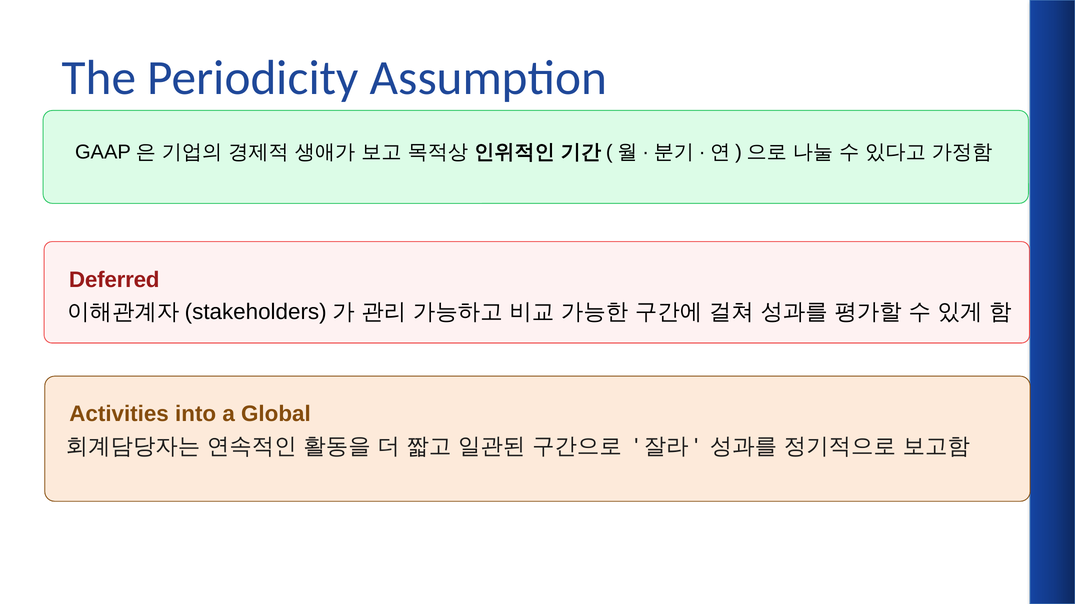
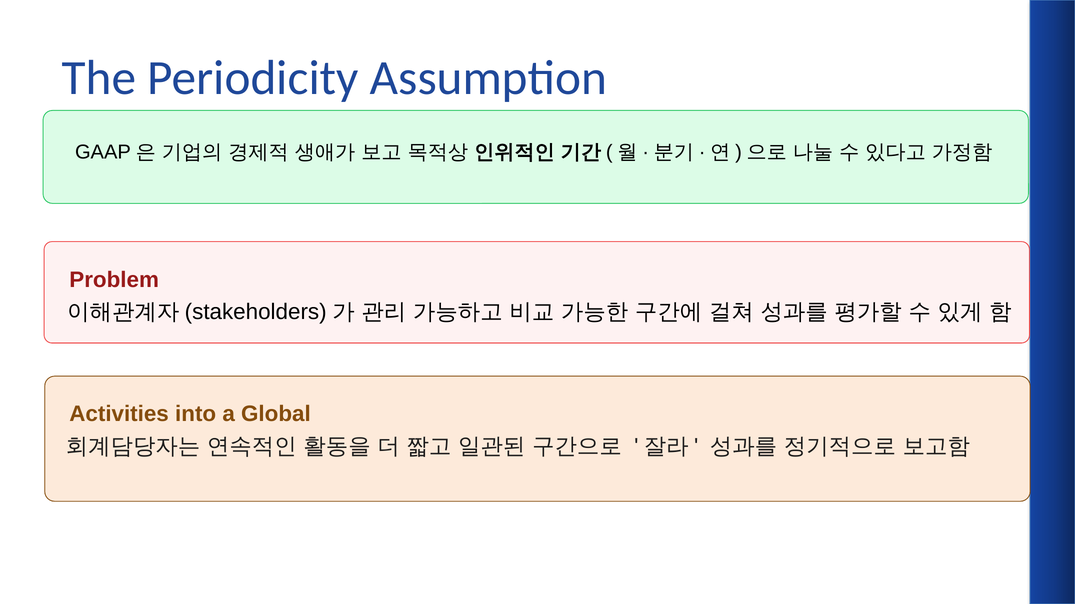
Deferred: Deferred -> Problem
